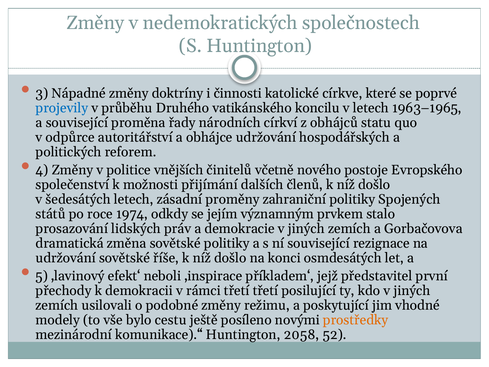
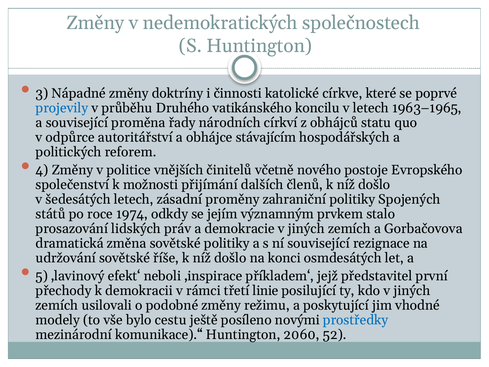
obhájce udržování: udržování -> stávajícím
třetí třetí: třetí -> linie
prostředky colour: orange -> blue
2058: 2058 -> 2060
